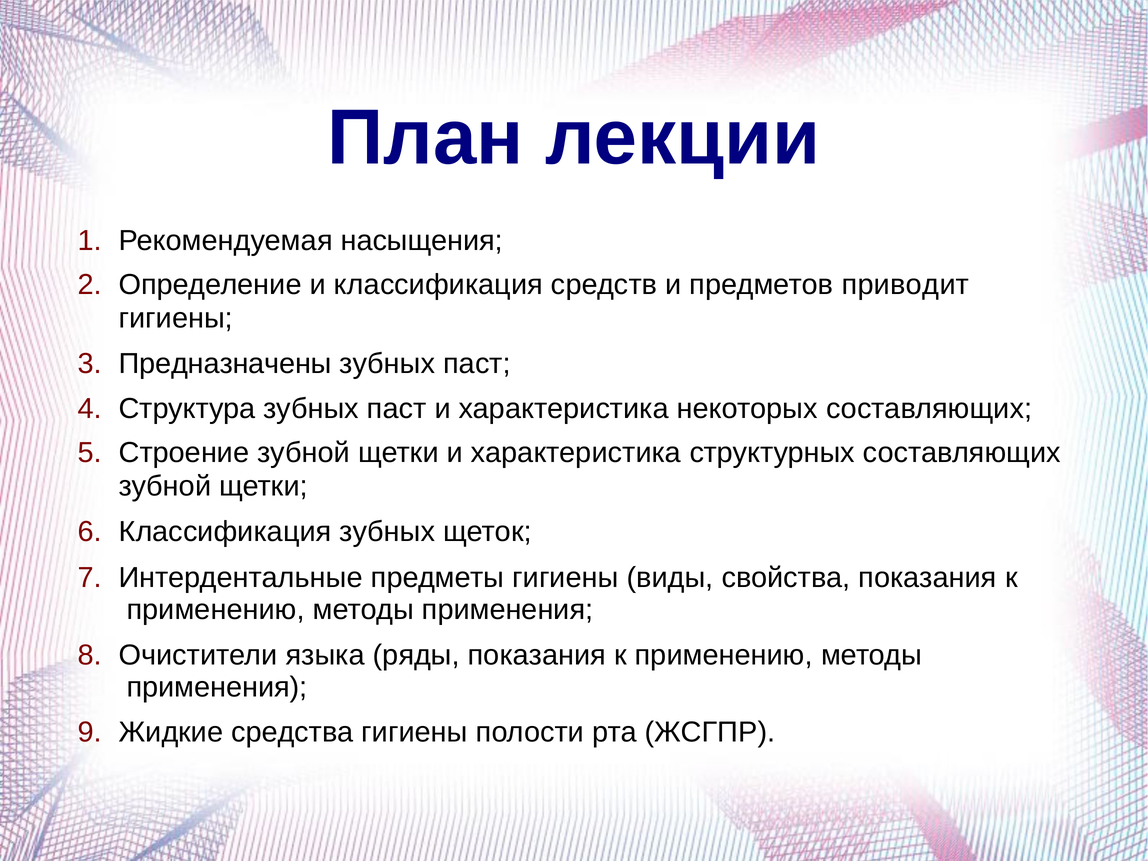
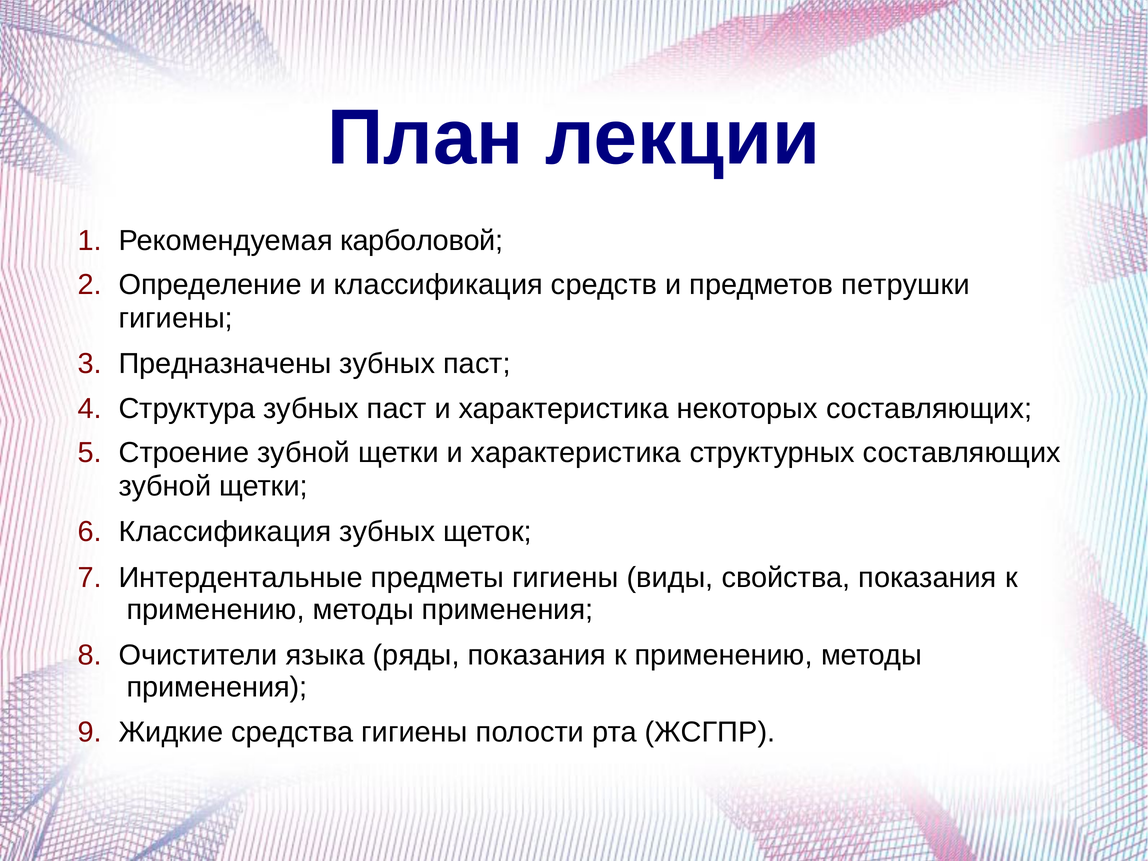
насыщения: насыщения -> карболовой
приводит: приводит -> петрушки
